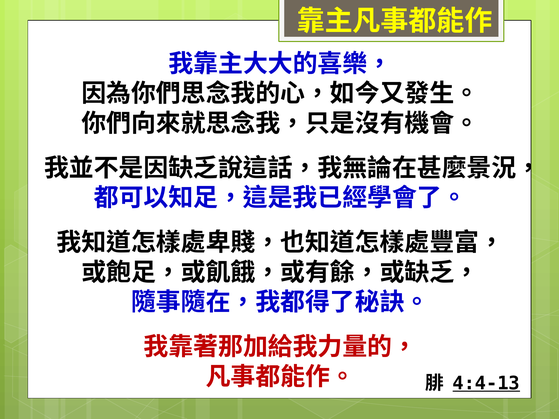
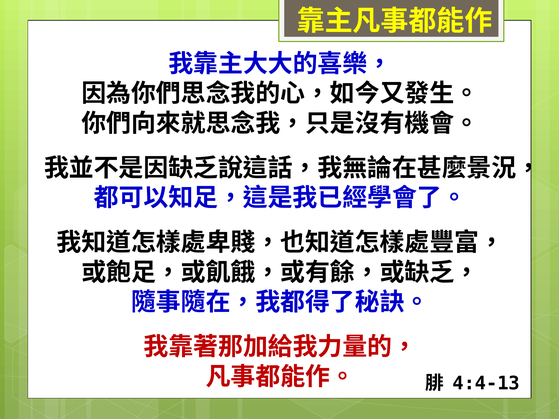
4:4-13 underline: present -> none
